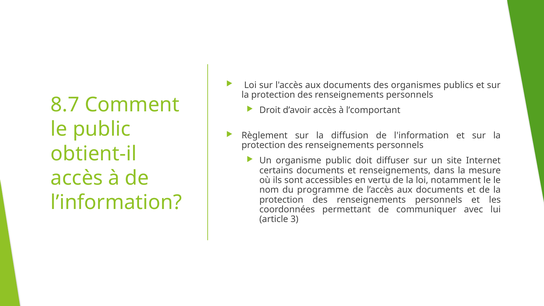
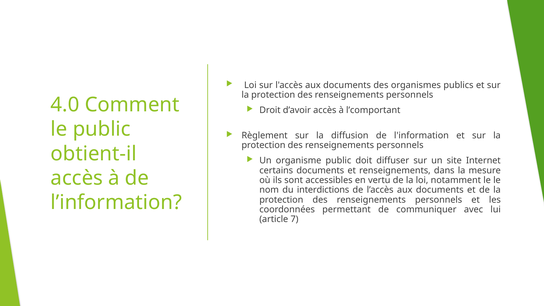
8.7: 8.7 -> 4.0
programme: programme -> interdictions
3: 3 -> 7
